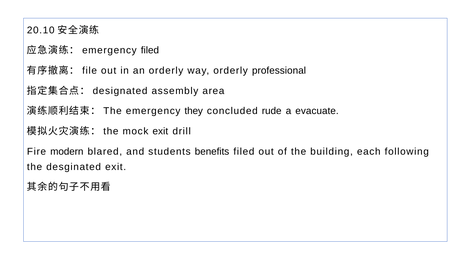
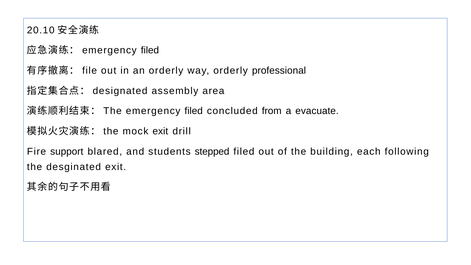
The emergency they: they -> filed
rude: rude -> from
modern: modern -> support
benefits: benefits -> stepped
